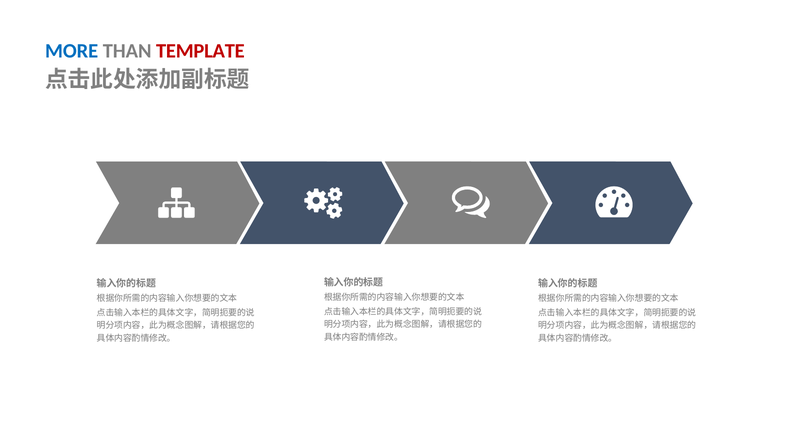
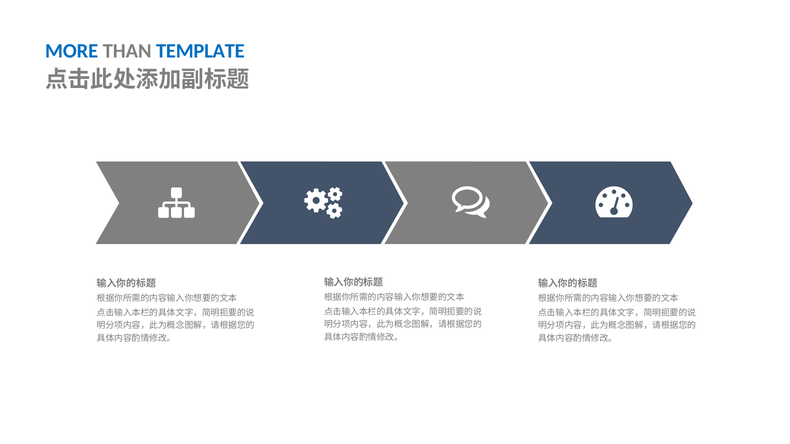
TEMPLATE colour: red -> blue
